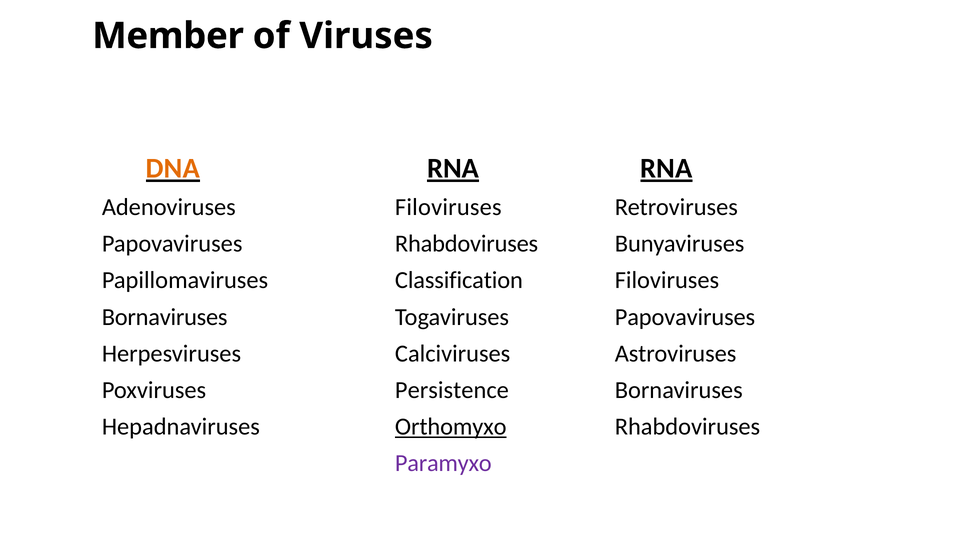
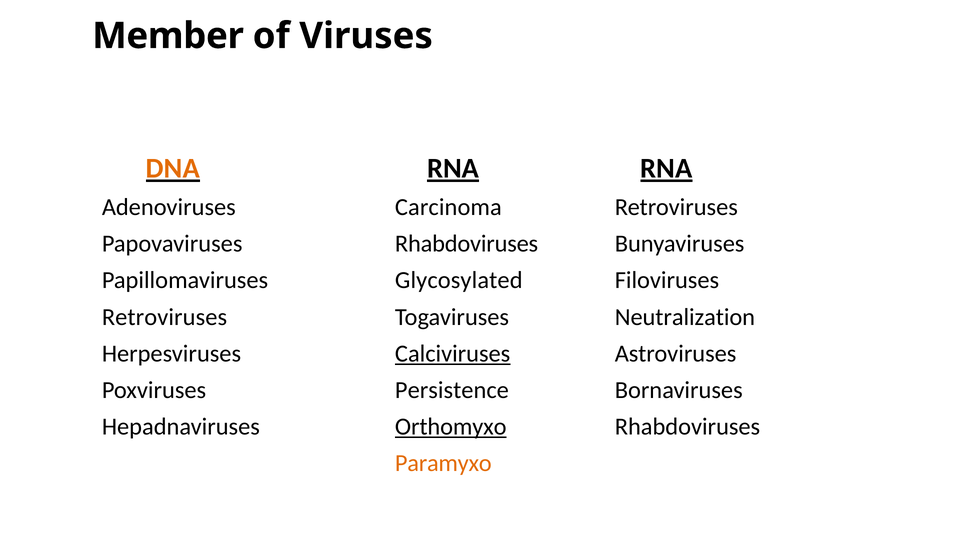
Adenoviruses Filoviruses: Filoviruses -> Carcinoma
Classification: Classification -> Glycosylated
Bornaviruses at (165, 317): Bornaviruses -> Retroviruses
Togaviruses Papovaviruses: Papovaviruses -> Neutralization
Calciviruses underline: none -> present
Paramyxo colour: purple -> orange
